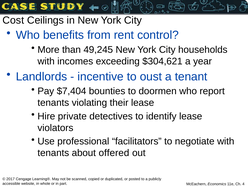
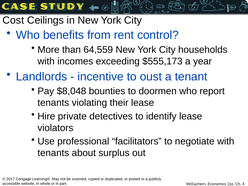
49,245: 49,245 -> 64,559
$304,621: $304,621 -> $555,173
$7,404: $7,404 -> $8,048
offered: offered -> surplus
